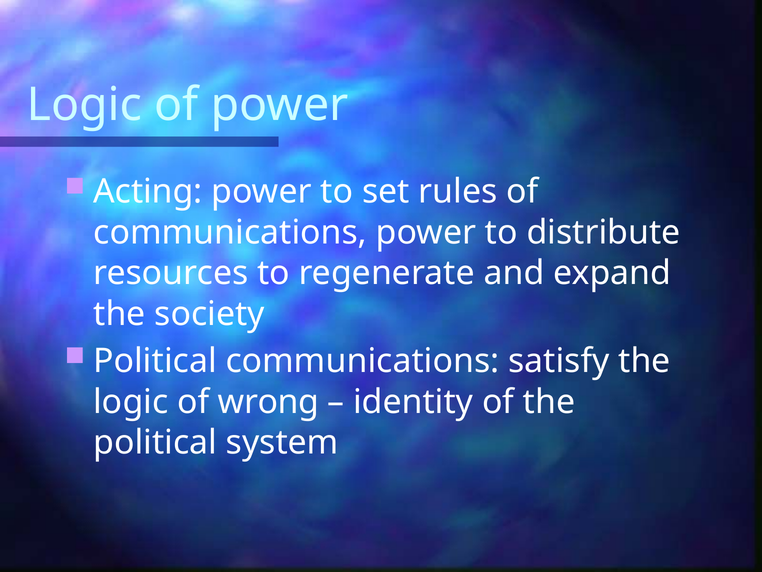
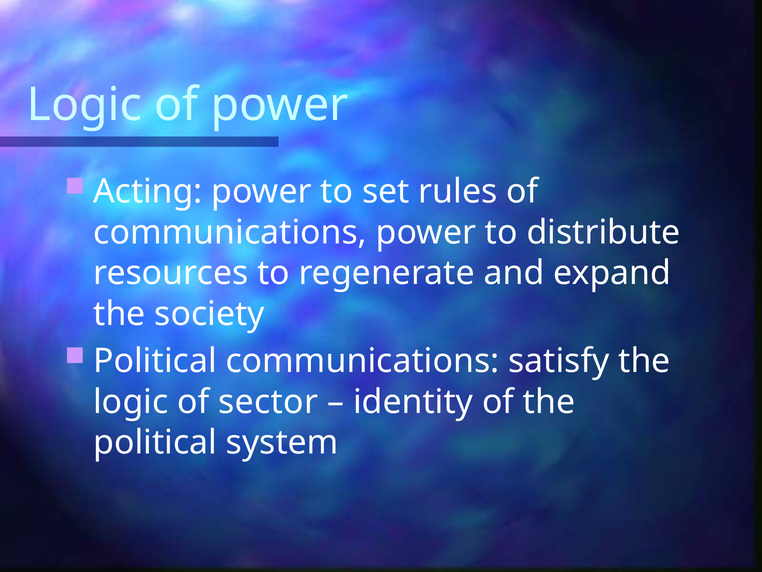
wrong: wrong -> sector
